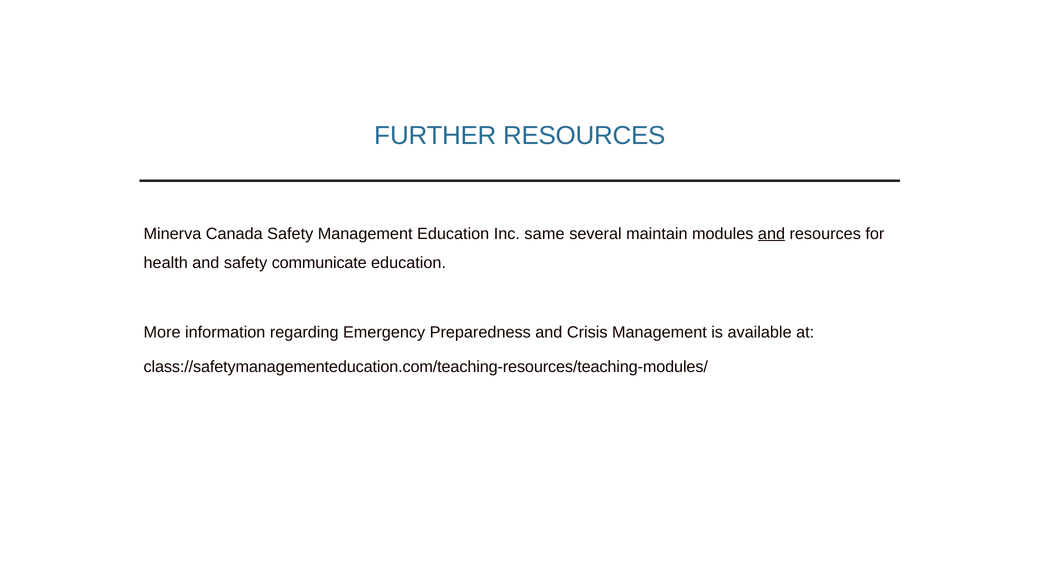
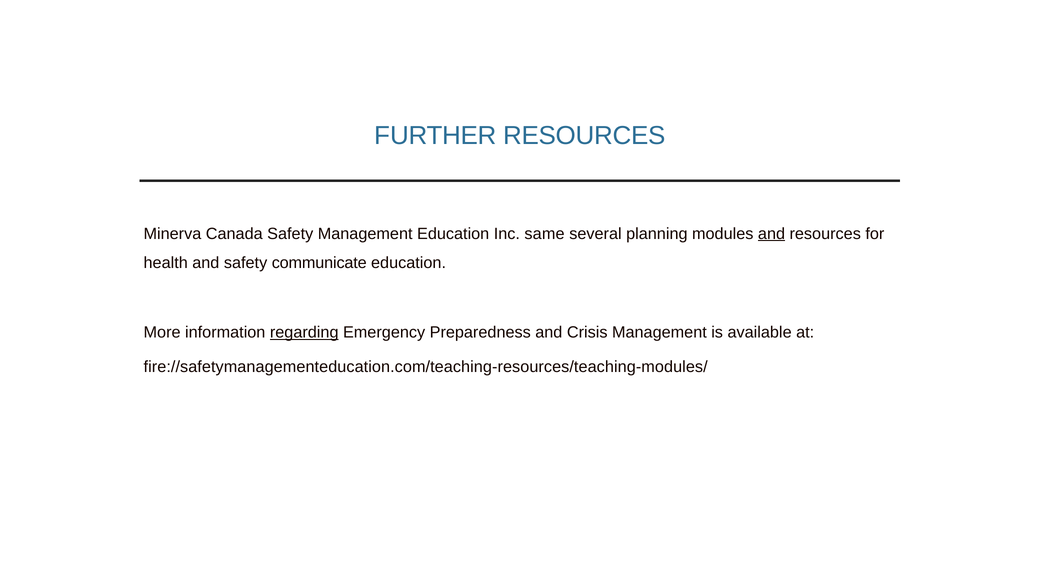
maintain: maintain -> planning
regarding underline: none -> present
class://safetymanagementeducation.com/teaching-resources/teaching-modules/: class://safetymanagementeducation.com/teaching-resources/teaching-modules/ -> fire://safetymanagementeducation.com/teaching-resources/teaching-modules/
